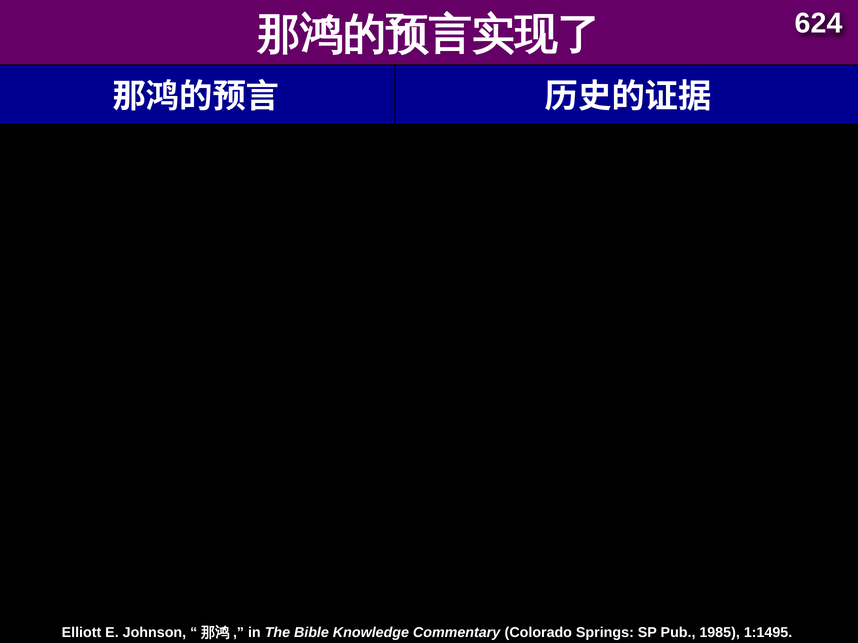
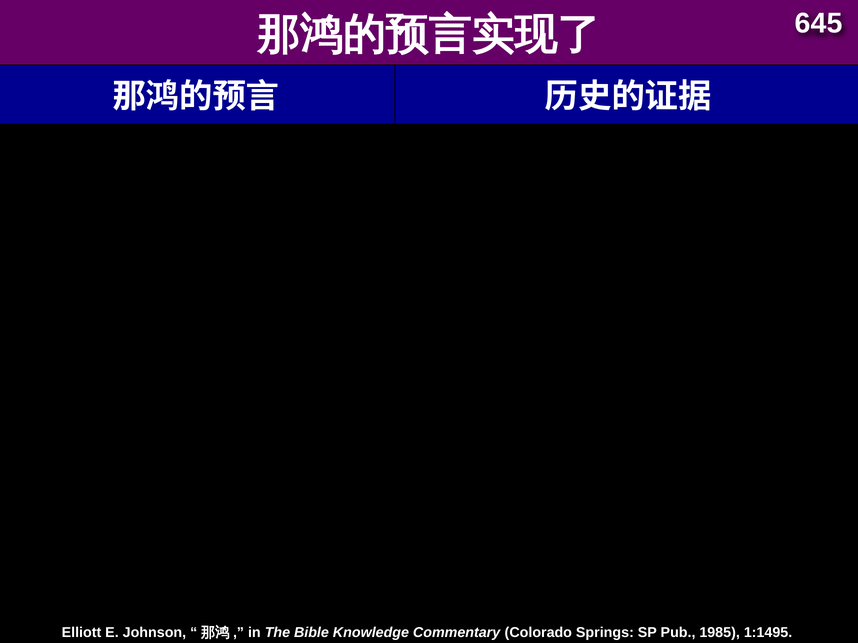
624: 624 -> 645
